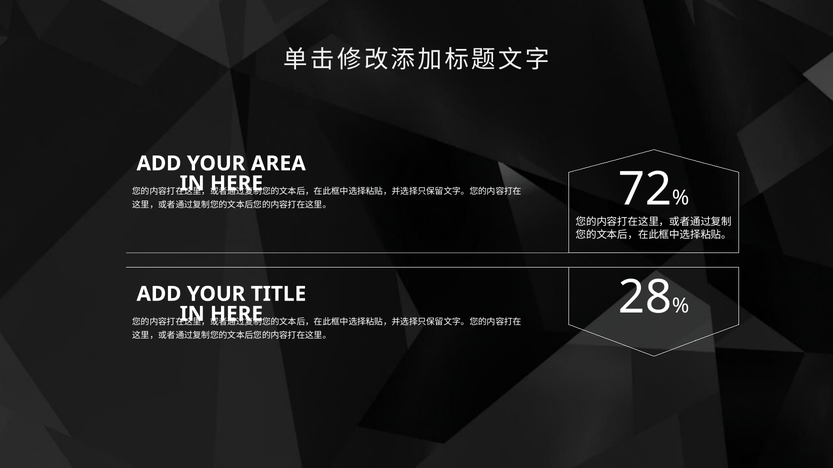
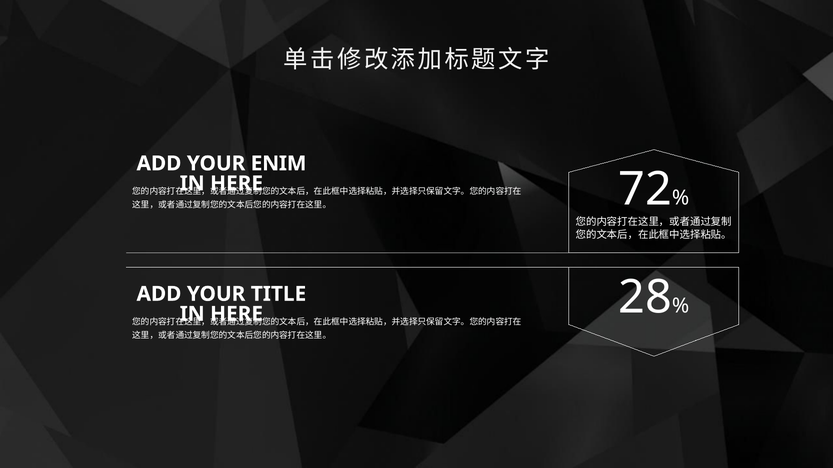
AREA: AREA -> ENIM
